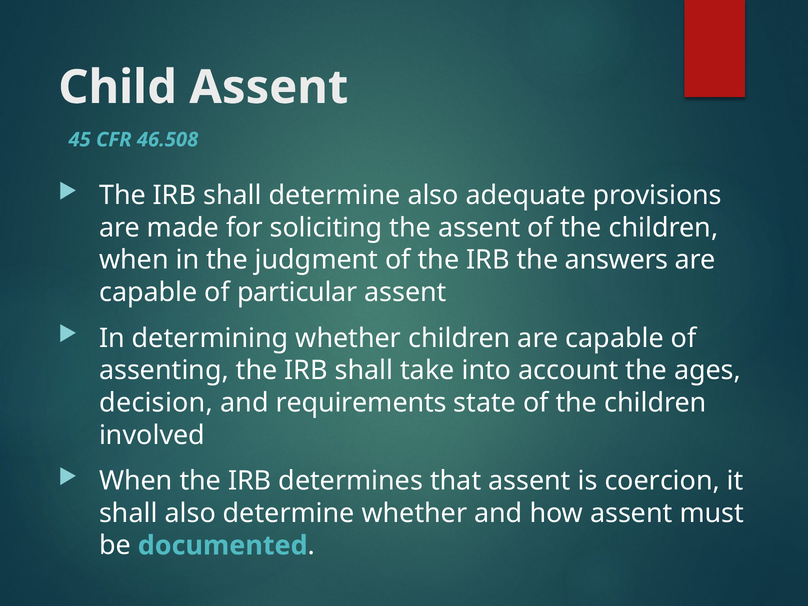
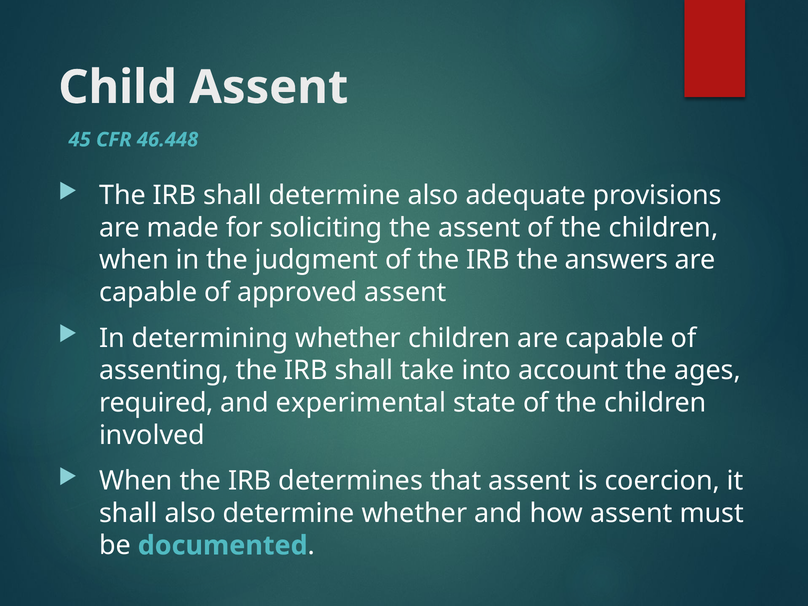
46.508: 46.508 -> 46.448
particular: particular -> approved
decision: decision -> required
requirements: requirements -> experimental
